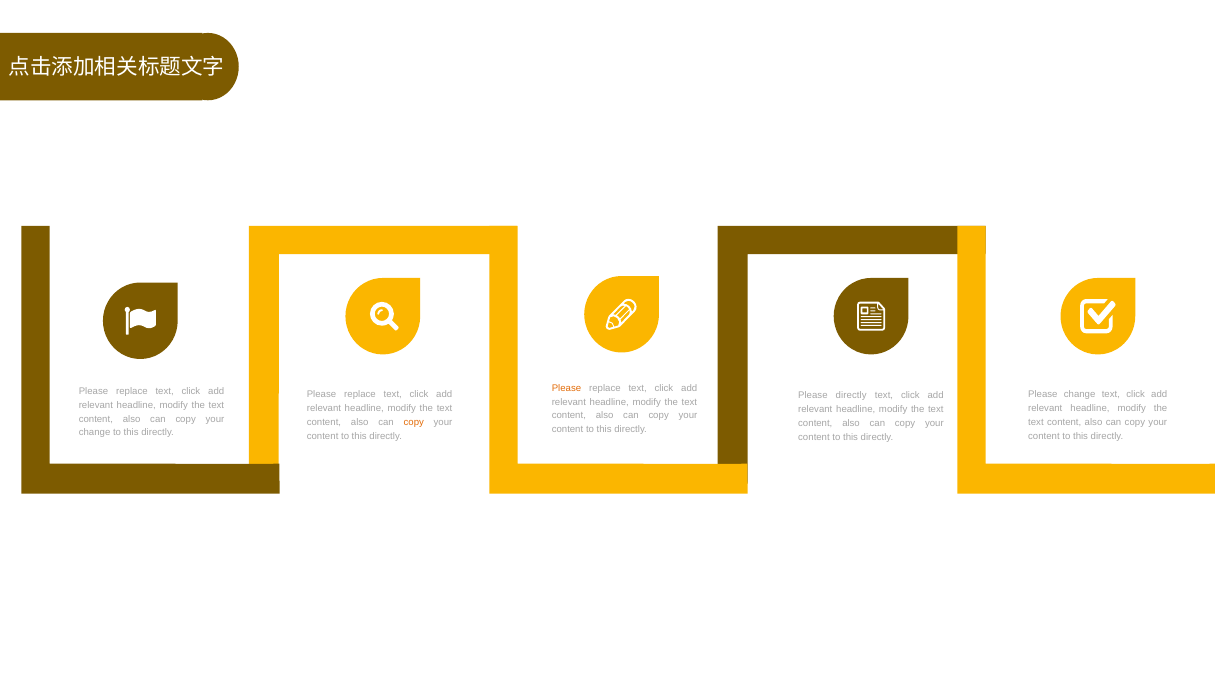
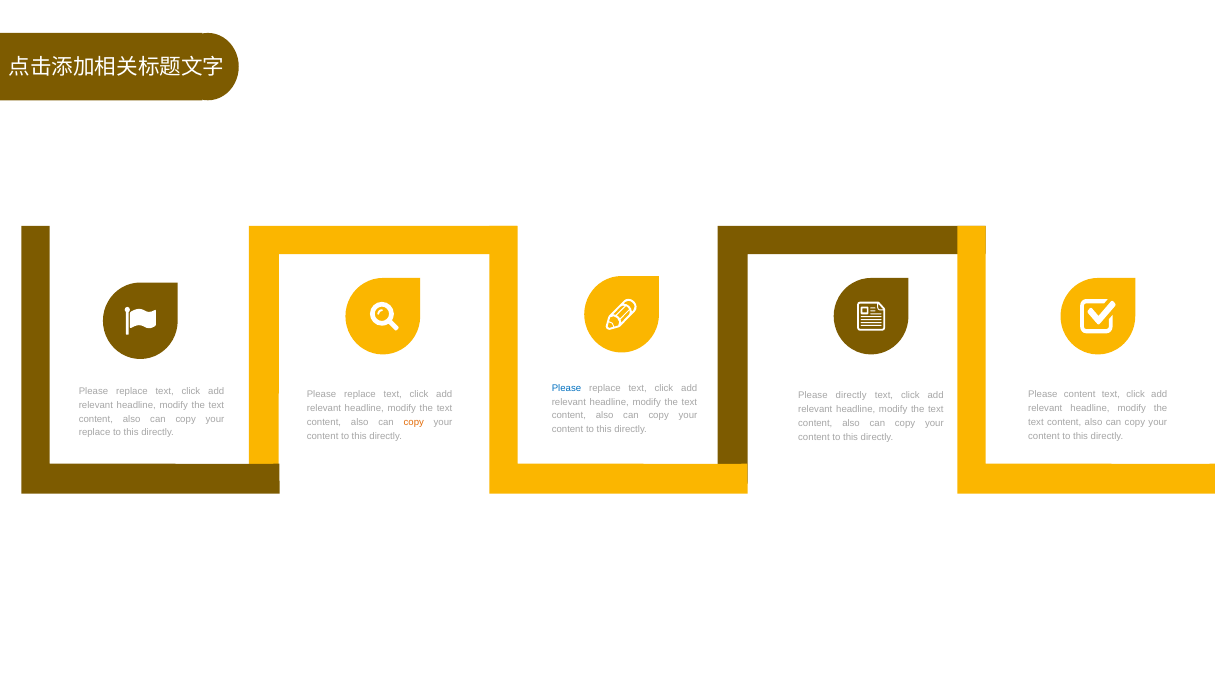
Please at (566, 388) colour: orange -> blue
Please change: change -> content
change at (95, 433): change -> replace
